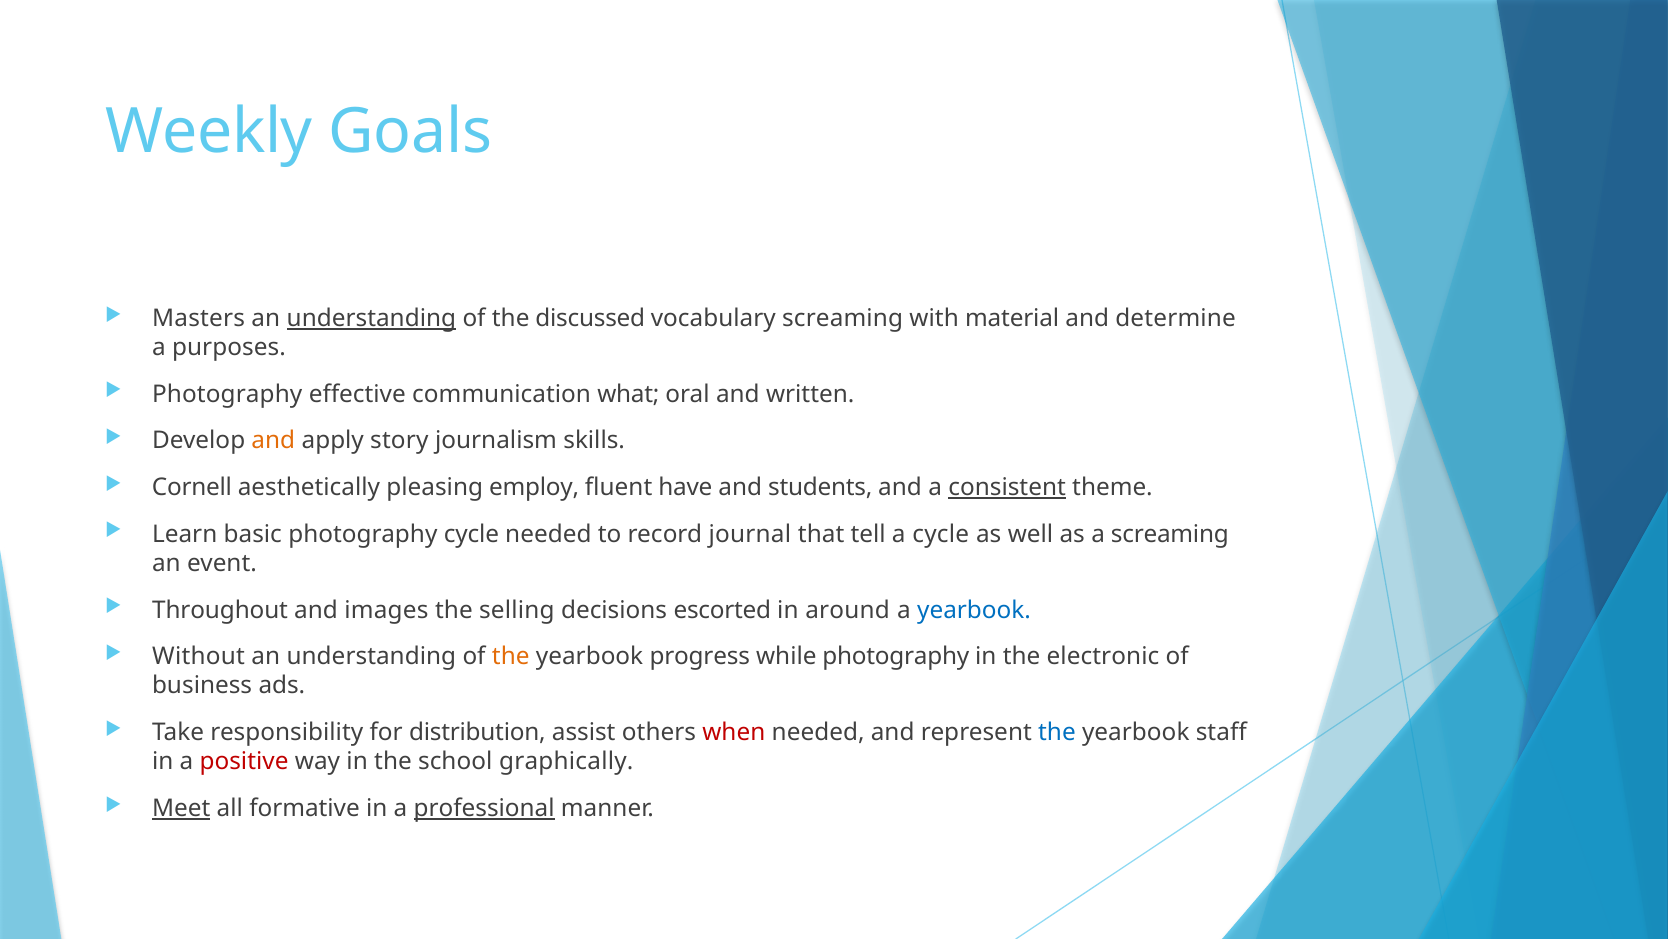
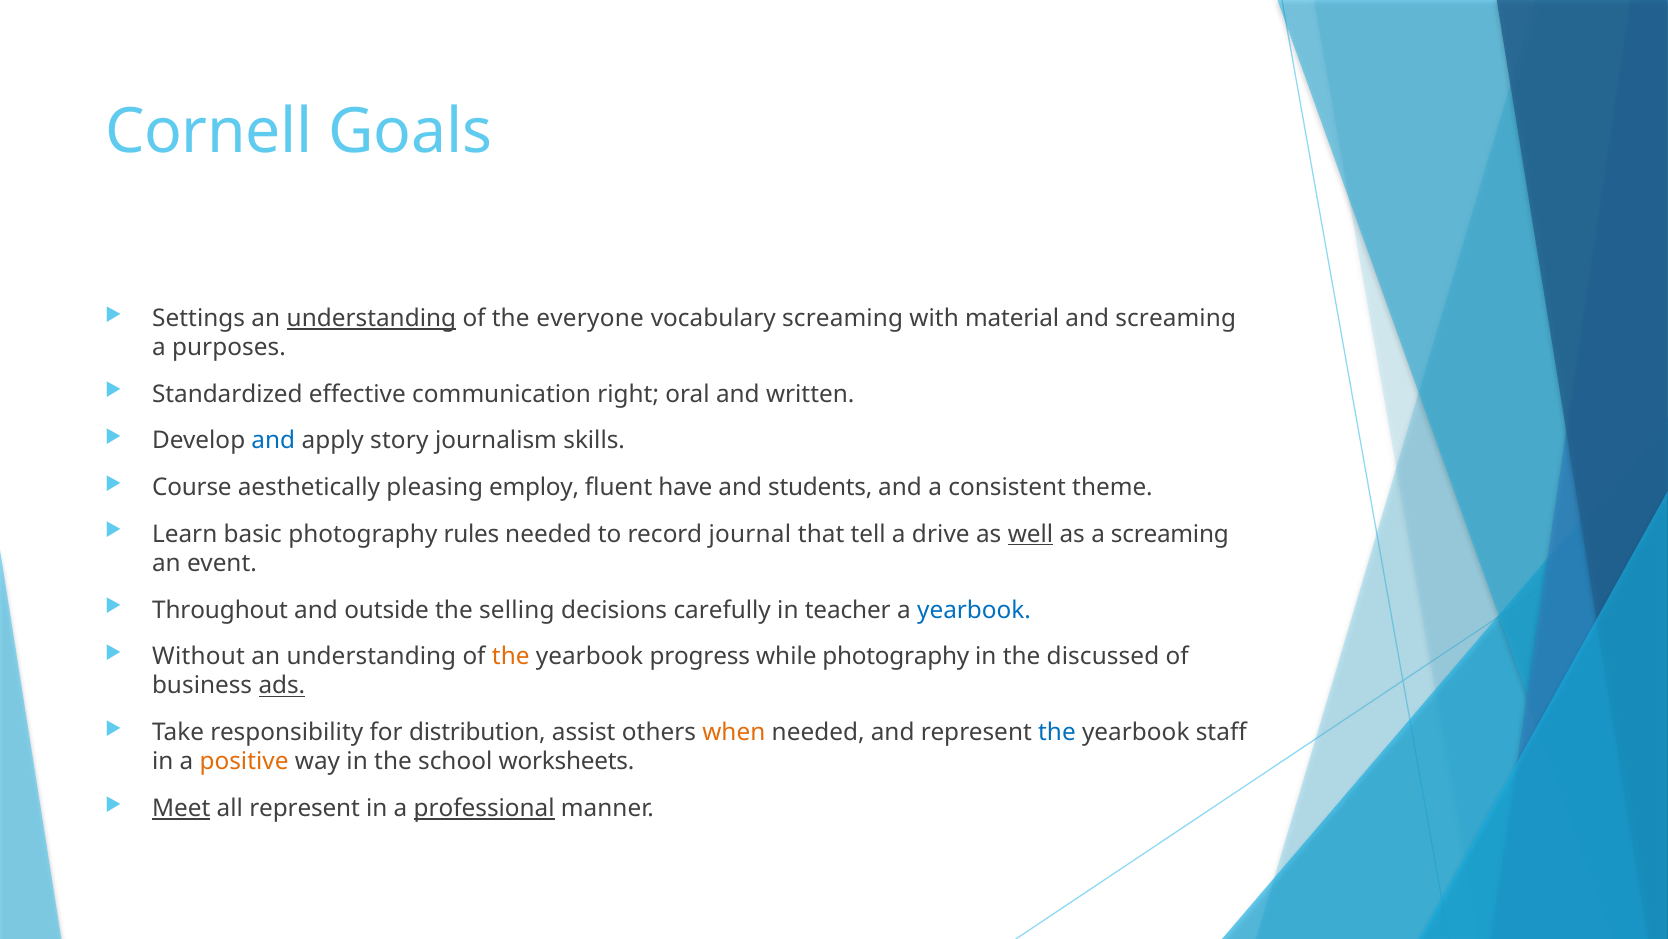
Weekly: Weekly -> Cornell
Masters: Masters -> Settings
discussed: discussed -> everyone
and determine: determine -> screaming
Photography at (227, 394): Photography -> Standardized
what: what -> right
and at (273, 441) colour: orange -> blue
Cornell: Cornell -> Course
consistent underline: present -> none
photography cycle: cycle -> rules
a cycle: cycle -> drive
well underline: none -> present
images: images -> outside
escorted: escorted -> carefully
around: around -> teacher
electronic: electronic -> discussed
ads underline: none -> present
when colour: red -> orange
positive colour: red -> orange
graphically: graphically -> worksheets
all formative: formative -> represent
